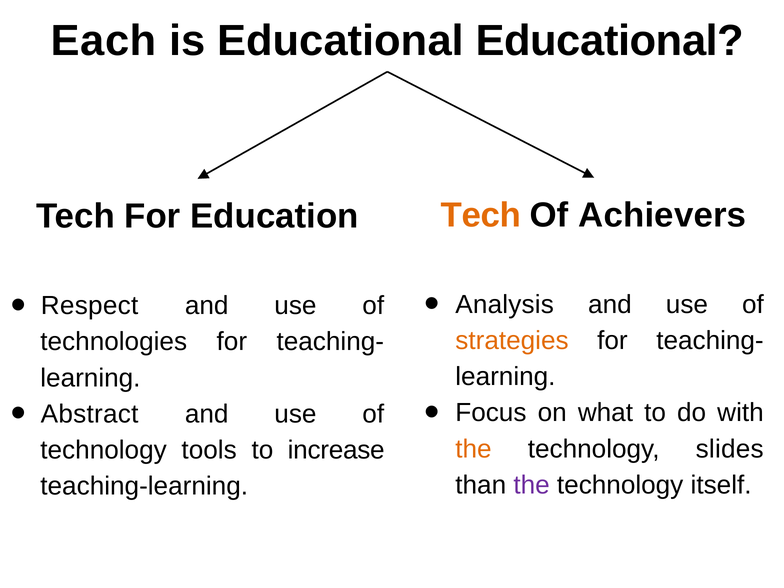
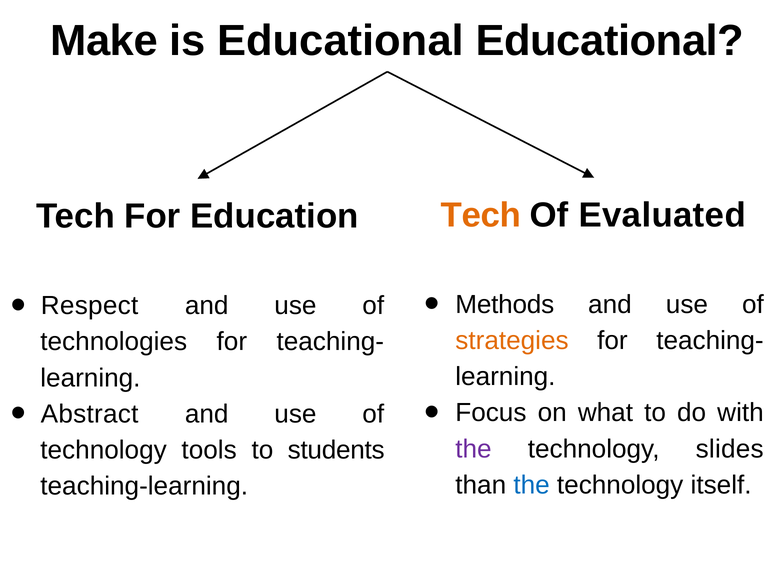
Each: Each -> Make
Achievers: Achievers -> Evaluated
Analysis: Analysis -> Methods
the at (473, 449) colour: orange -> purple
increase: increase -> students
the at (532, 485) colour: purple -> blue
